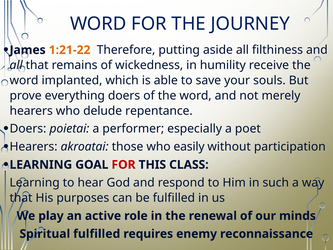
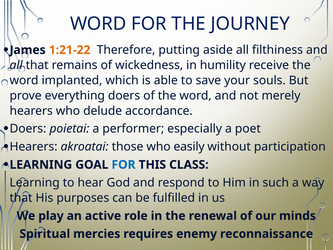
repentance: repentance -> accordance
FOR at (124, 165) colour: red -> blue
Spiritual fulfilled: fulfilled -> mercies
